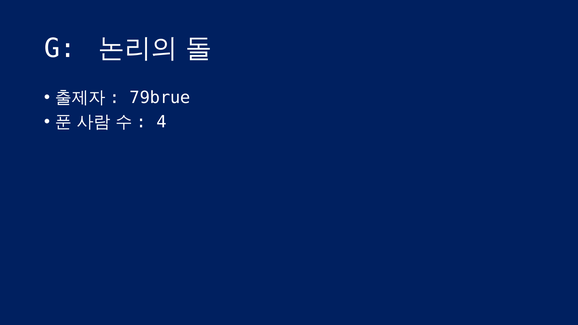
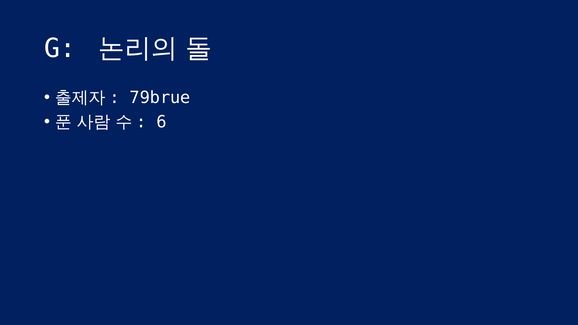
4: 4 -> 6
